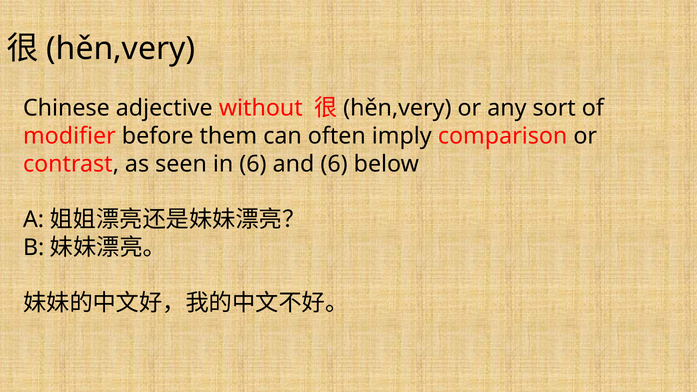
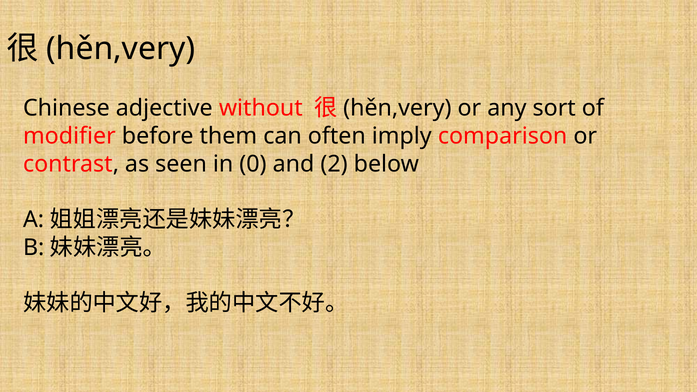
in 6: 6 -> 0
and 6: 6 -> 2
